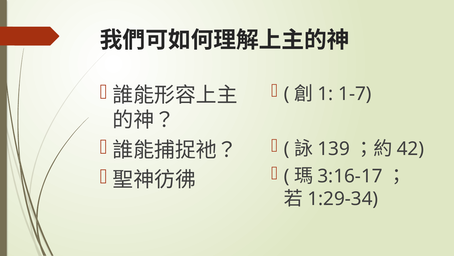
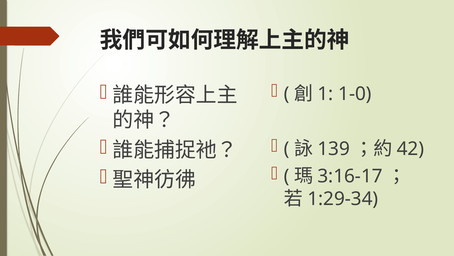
1-7: 1-7 -> 1-0
